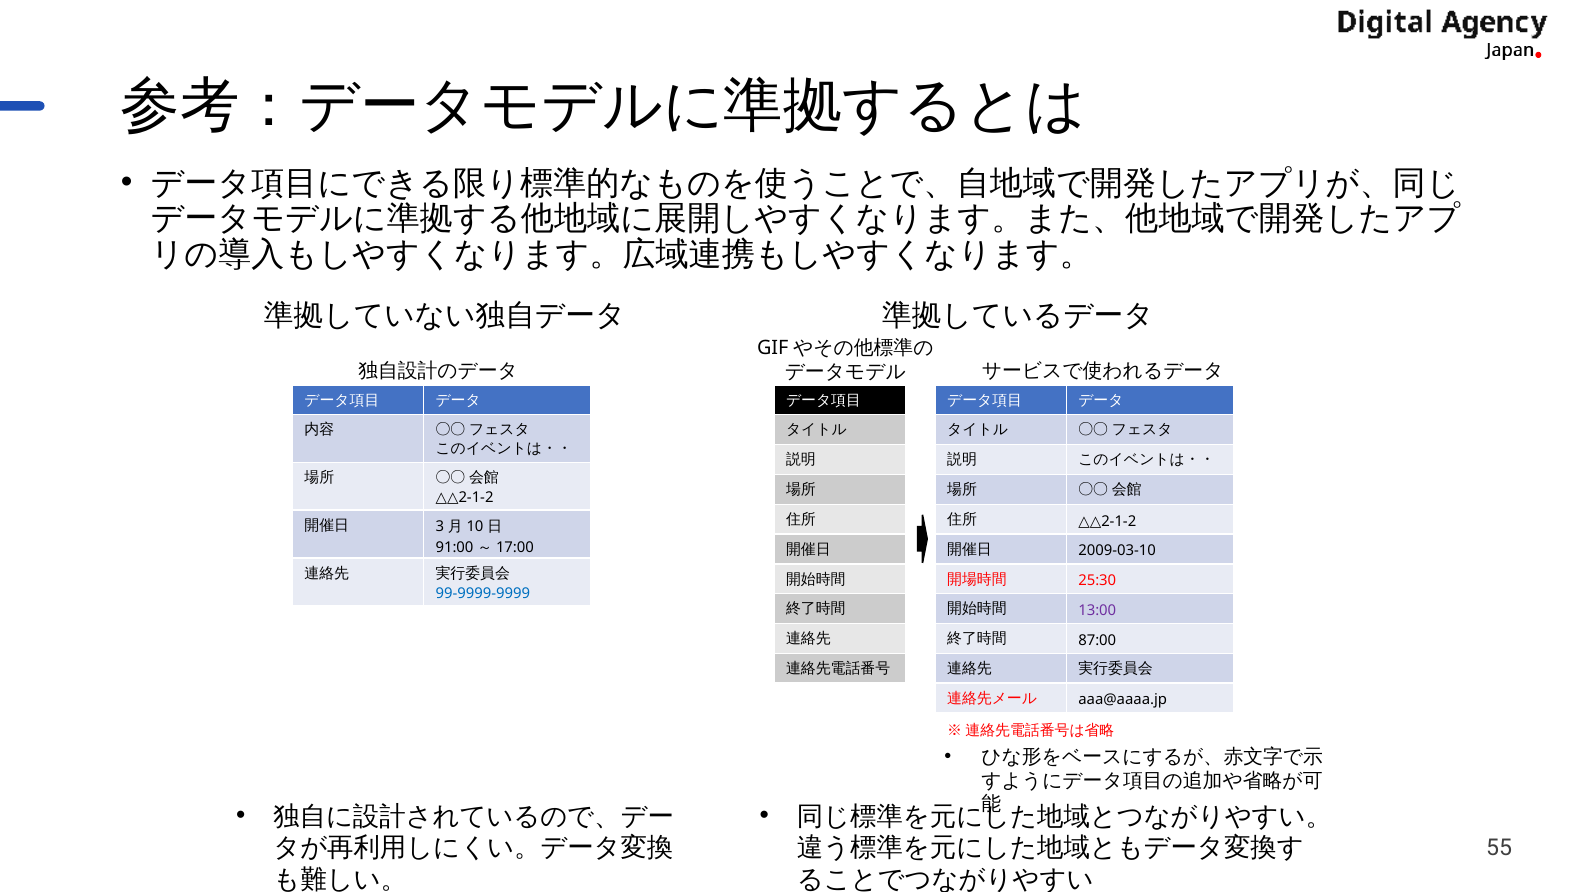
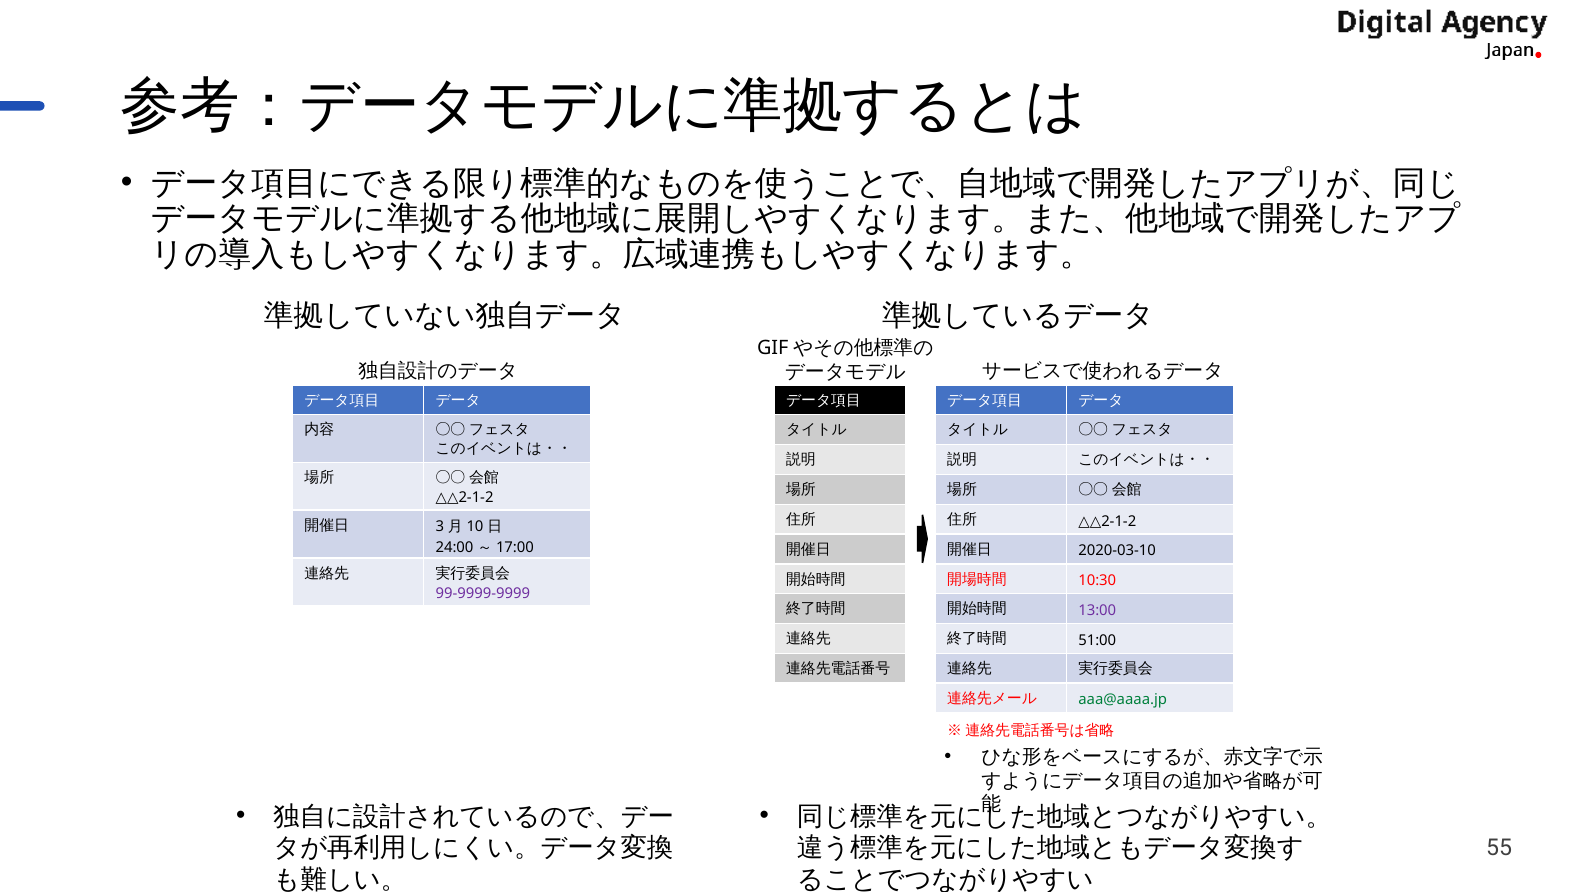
91:00: 91:00 -> 24:00
2009-03-10: 2009-03-10 -> 2020-03-10
25:30: 25:30 -> 10:30
99-9999-9999 colour: blue -> purple
87:00: 87:00 -> 51:00
aaa@aaaa.jp colour: black -> green
